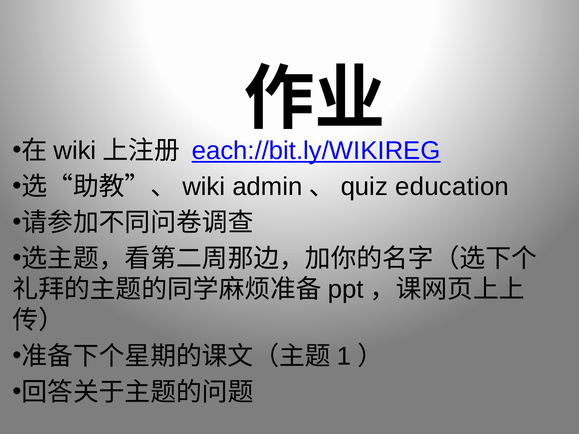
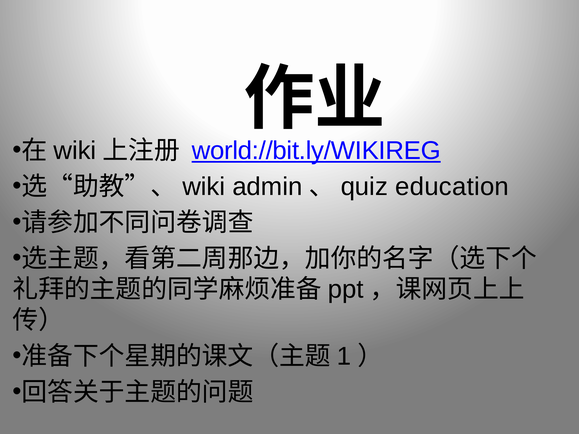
each://bit.ly/WIKIREG: each://bit.ly/WIKIREG -> world://bit.ly/WIKIREG
